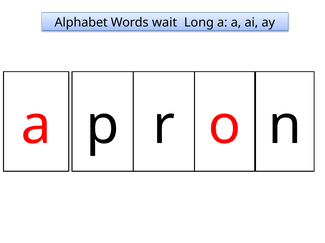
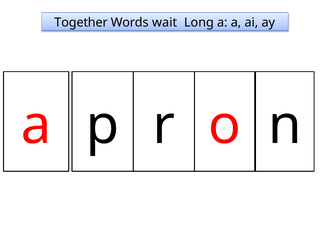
Alphabet: Alphabet -> Together
